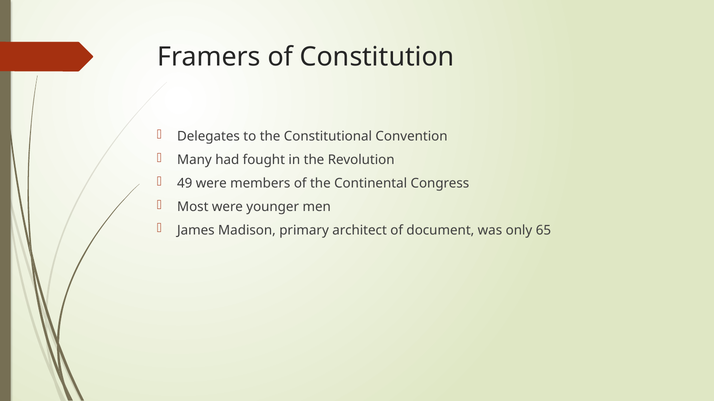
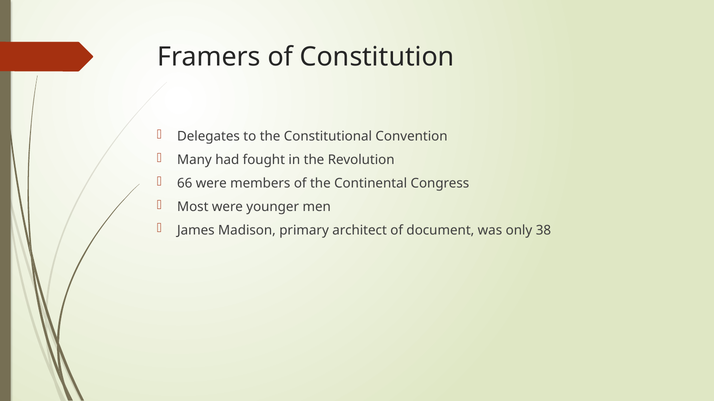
49: 49 -> 66
65: 65 -> 38
